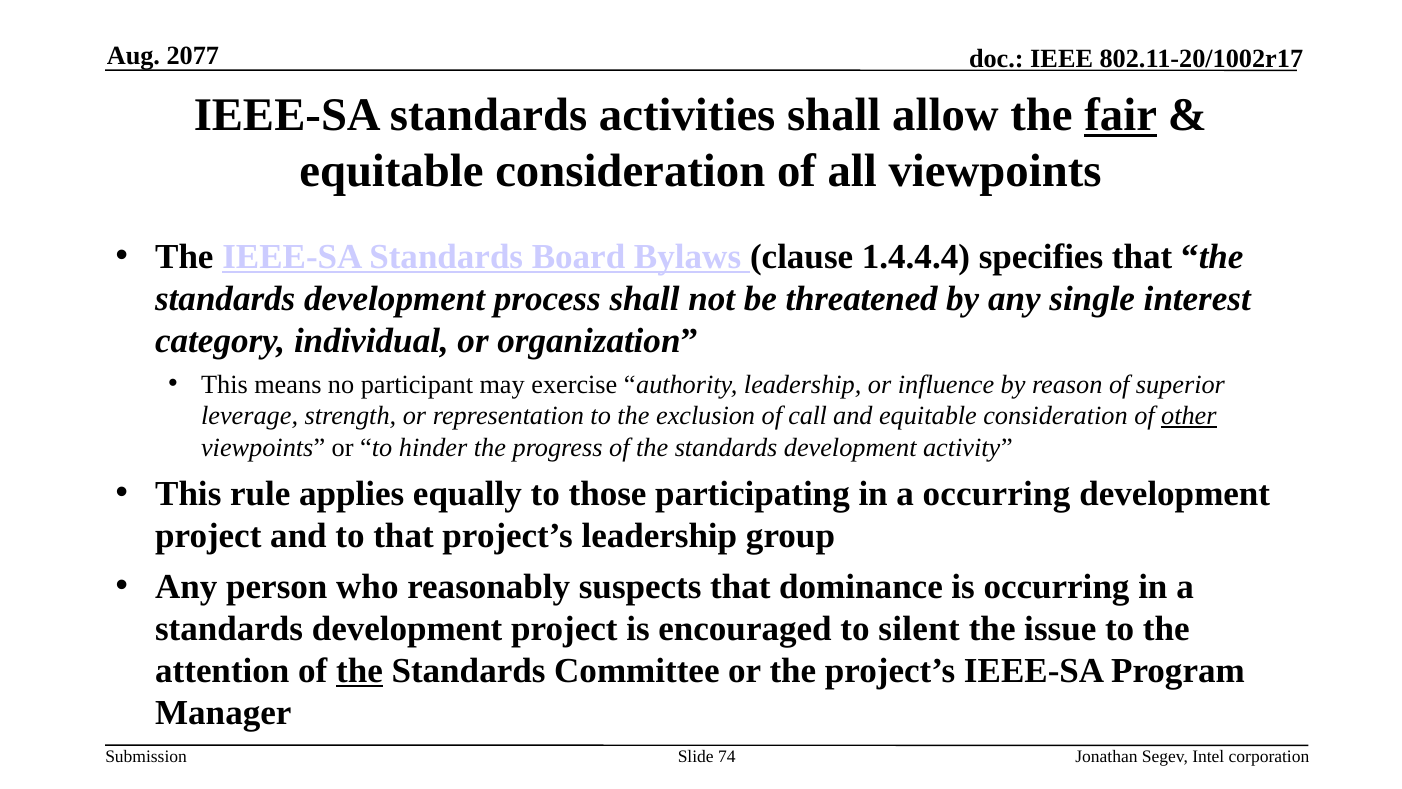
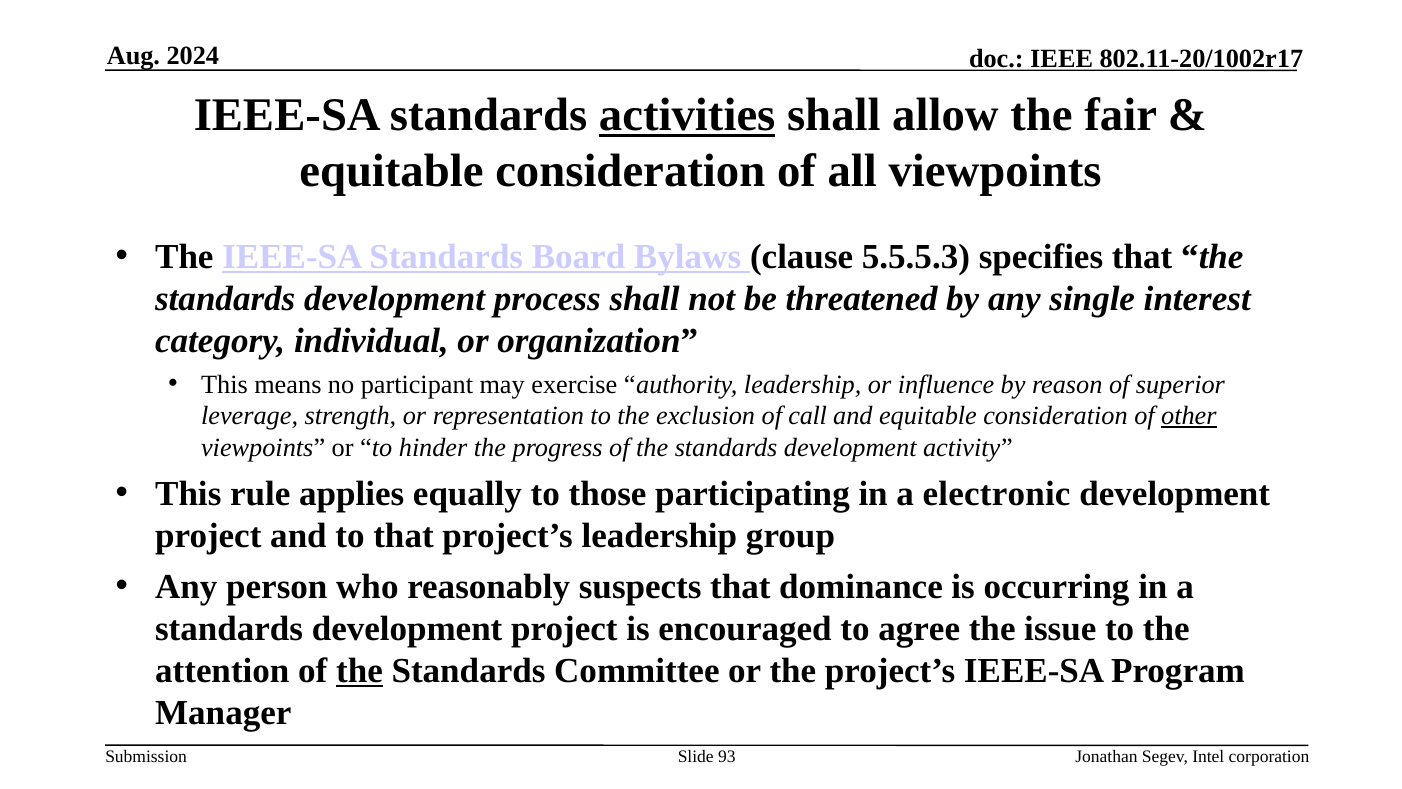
2077: 2077 -> 2024
activities underline: none -> present
fair underline: present -> none
1.4.4.4: 1.4.4.4 -> 5.5.5.3
a occurring: occurring -> electronic
silent: silent -> agree
74: 74 -> 93
